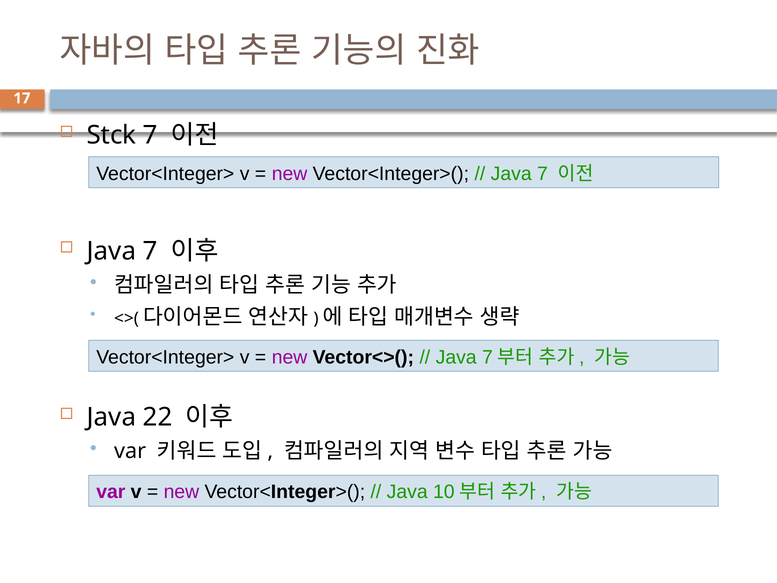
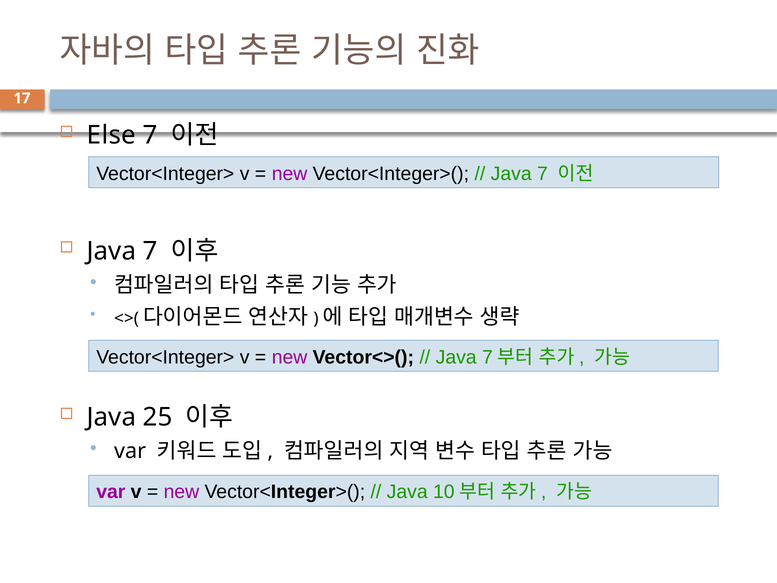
Stck: Stck -> Else
22: 22 -> 25
